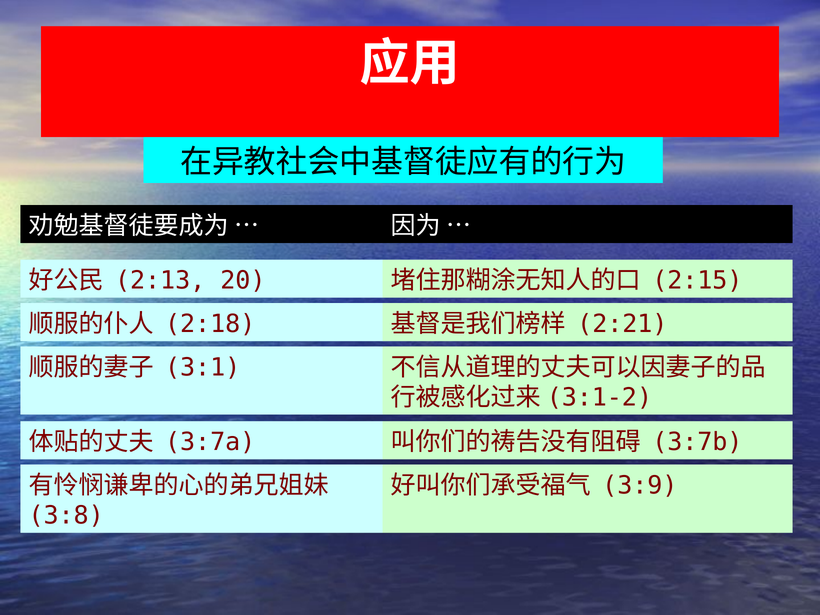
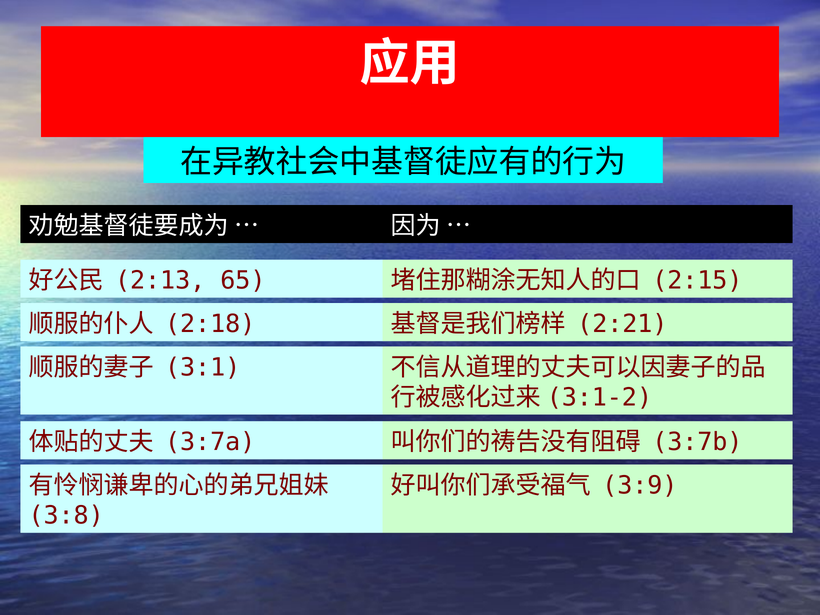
20: 20 -> 65
